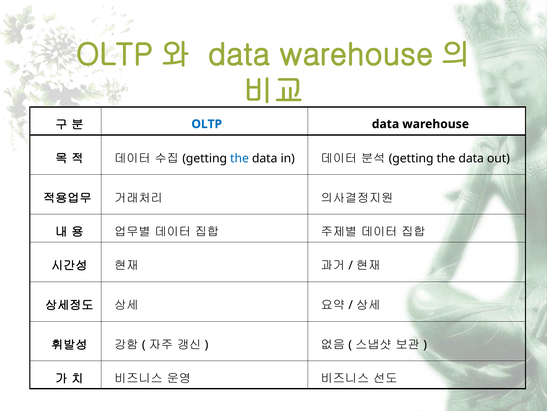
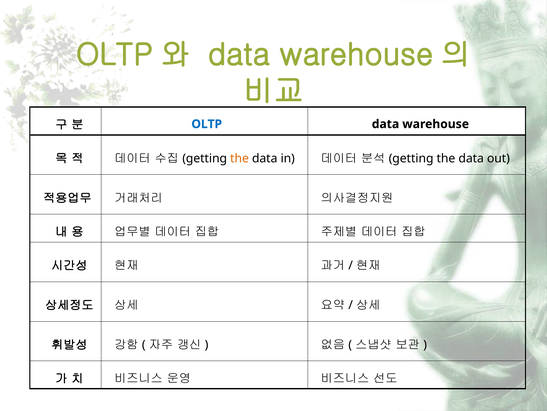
the at (240, 158) colour: blue -> orange
